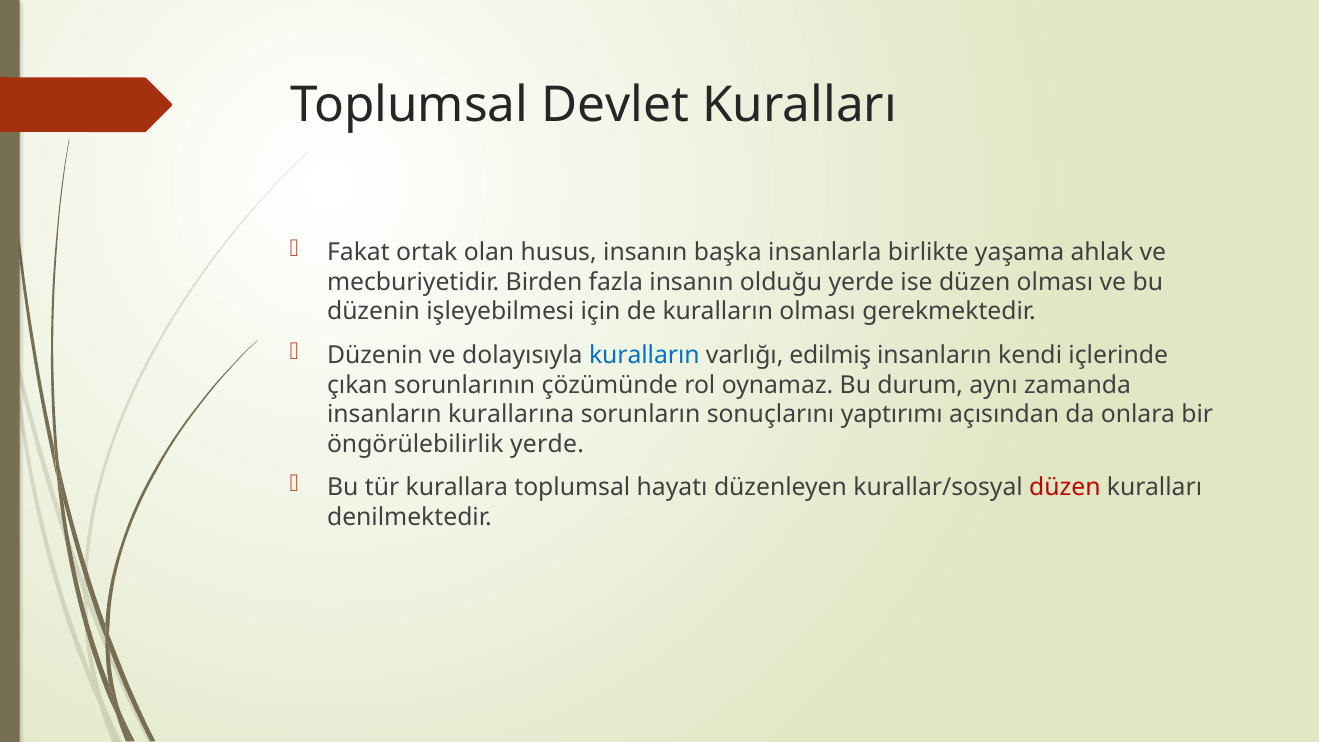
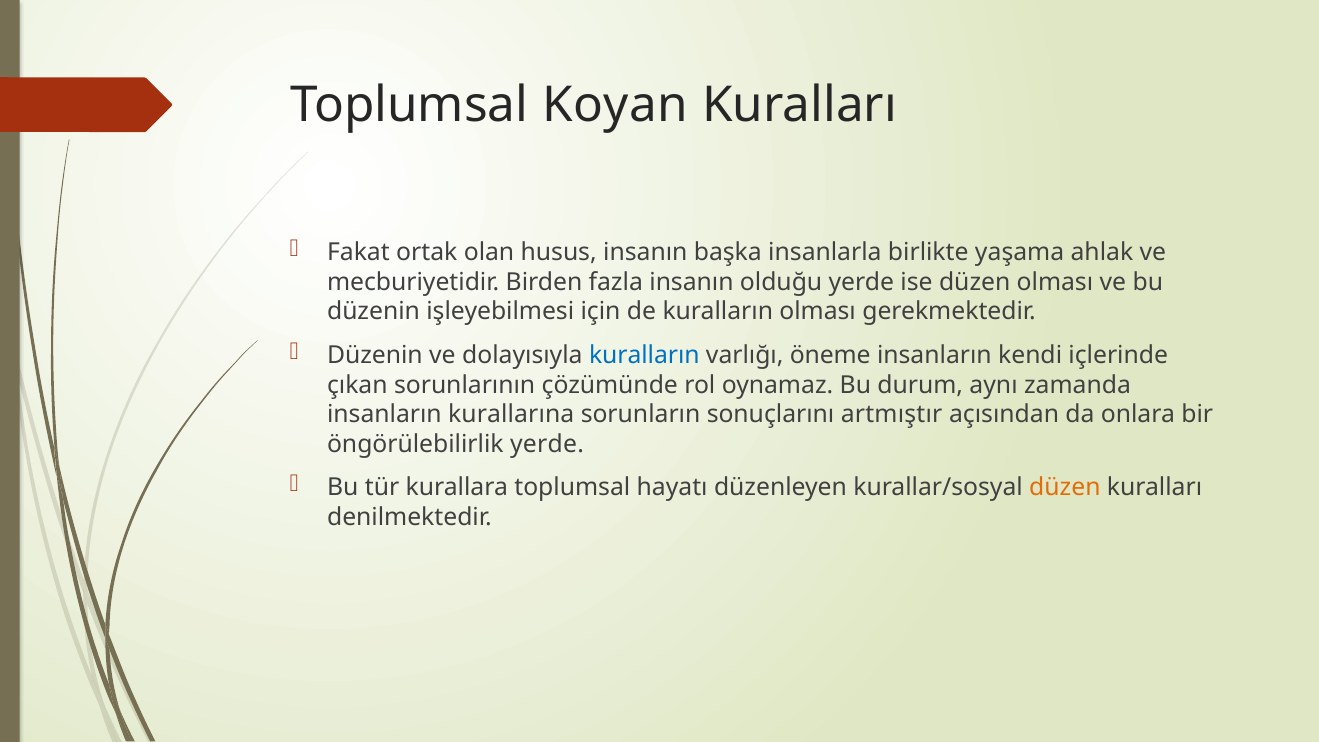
Devlet: Devlet -> Koyan
edilmiş: edilmiş -> öneme
yaptırımı: yaptırımı -> artmıştır
düzen at (1065, 488) colour: red -> orange
